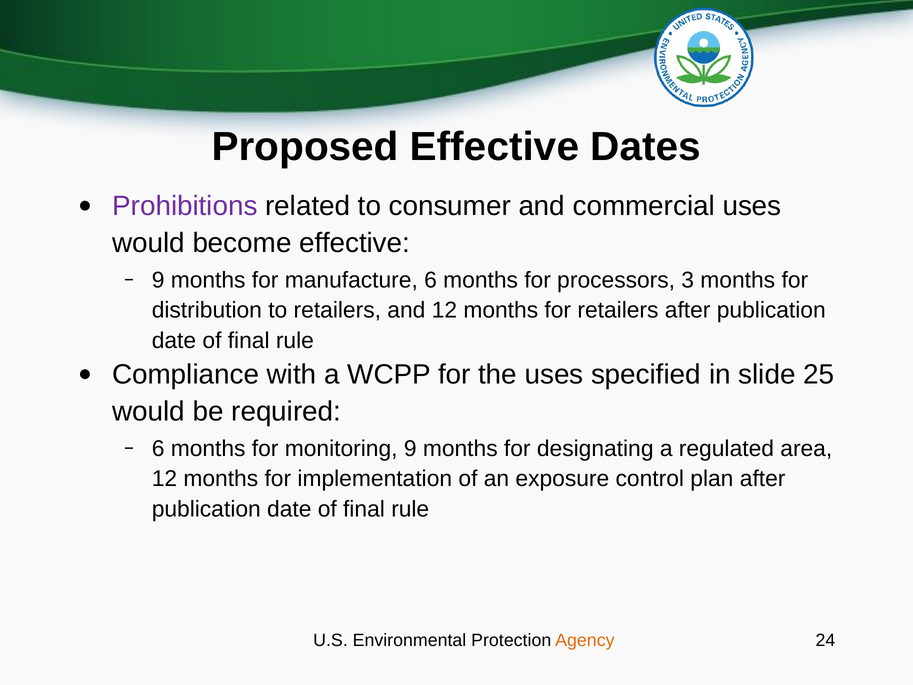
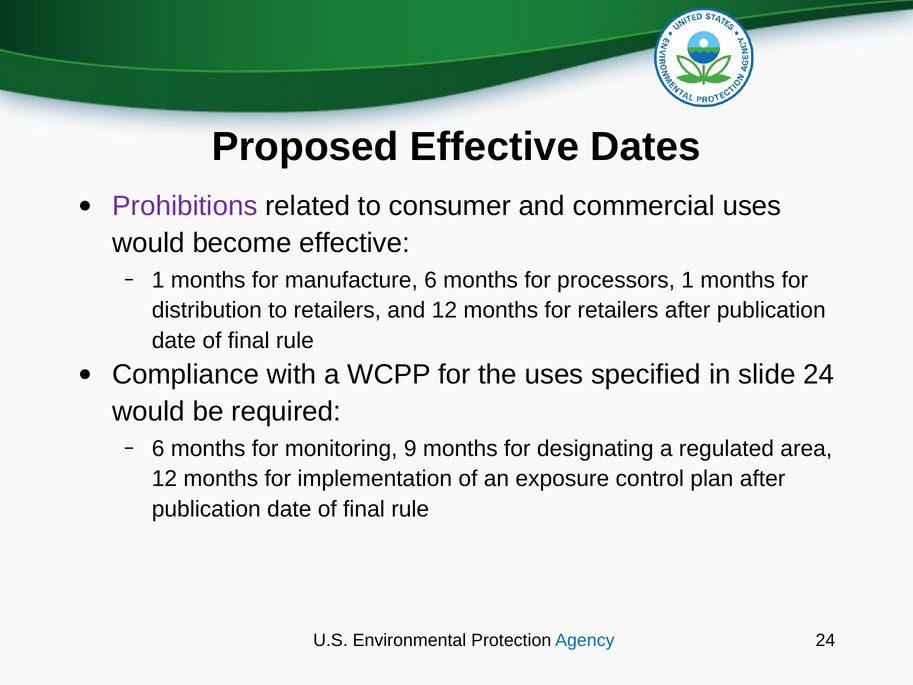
9 at (158, 280): 9 -> 1
processors 3: 3 -> 1
slide 25: 25 -> 24
Agency colour: orange -> blue
